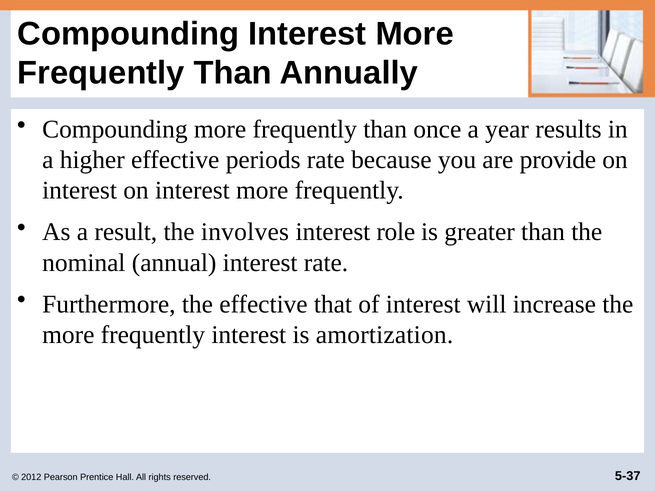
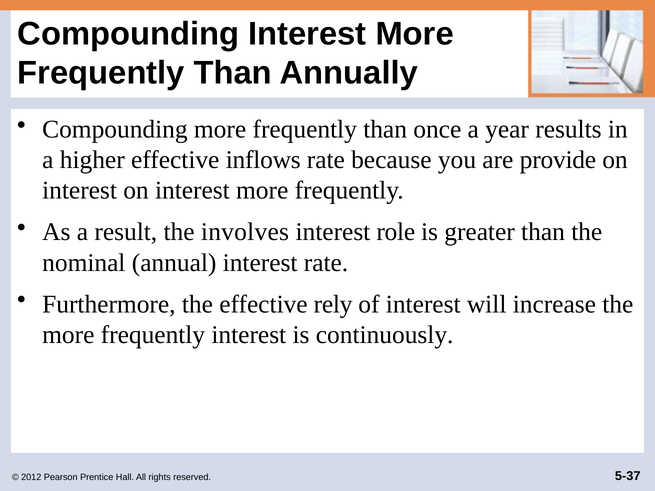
periods: periods -> inflows
that: that -> rely
amortization: amortization -> continuously
